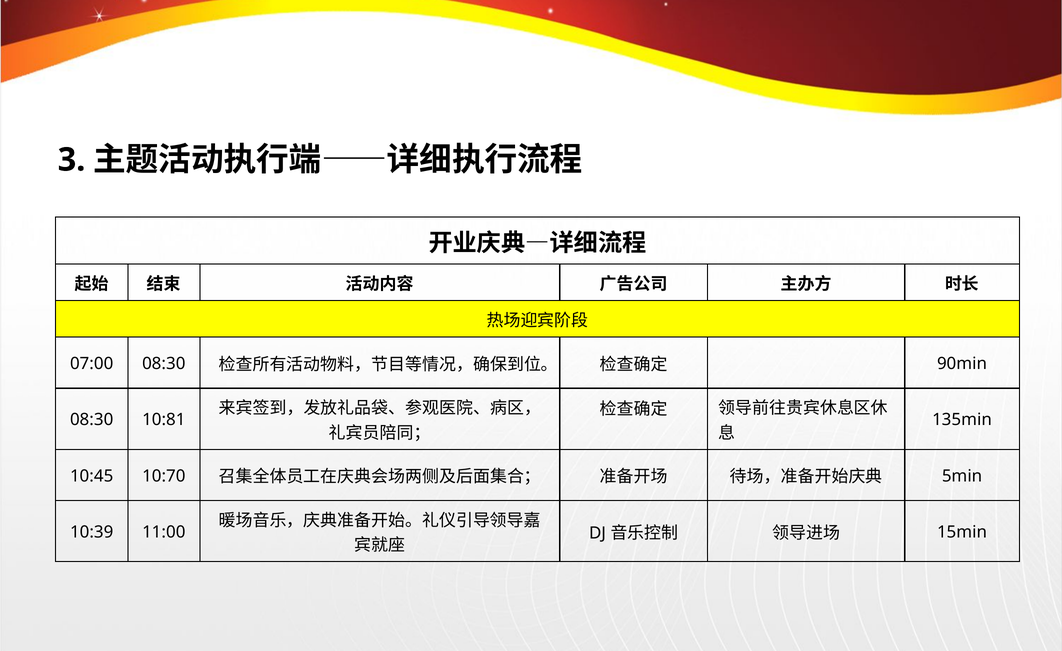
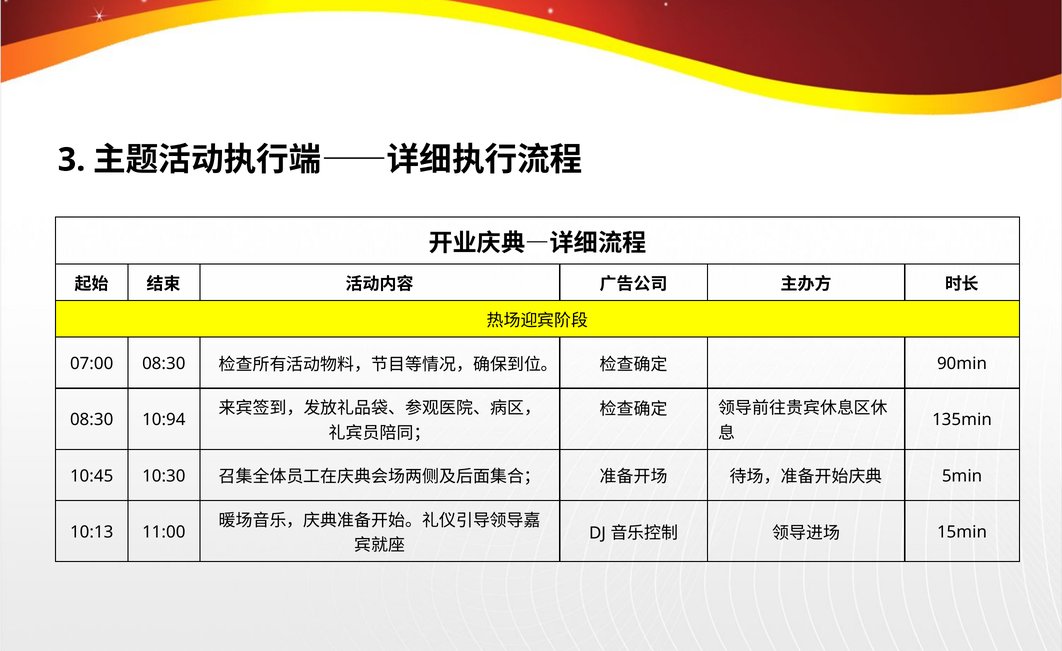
10:81: 10:81 -> 10:94
10:70: 10:70 -> 10:30
10:39: 10:39 -> 10:13
